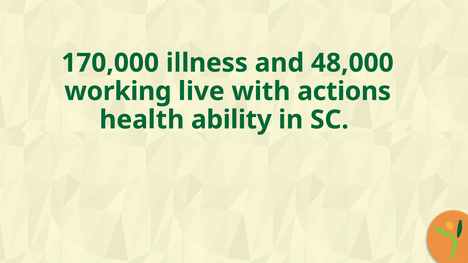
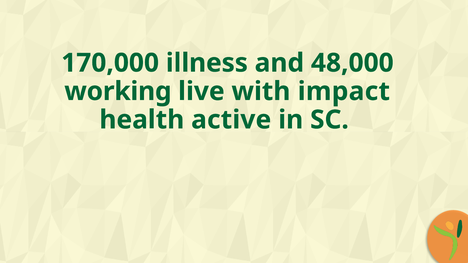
actions: actions -> impact
ability: ability -> active
